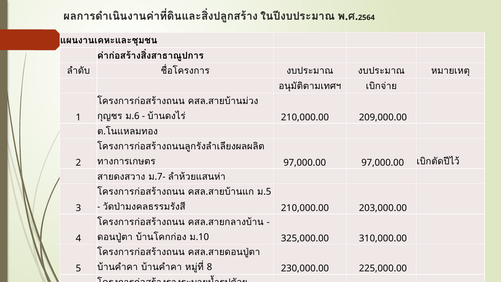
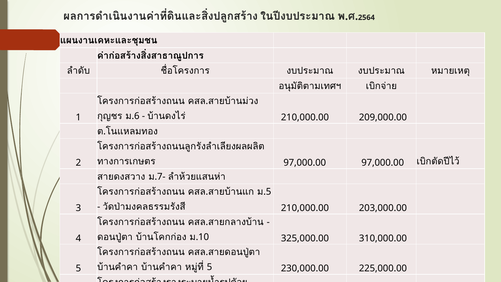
8 at (209, 267): 8 -> 5
